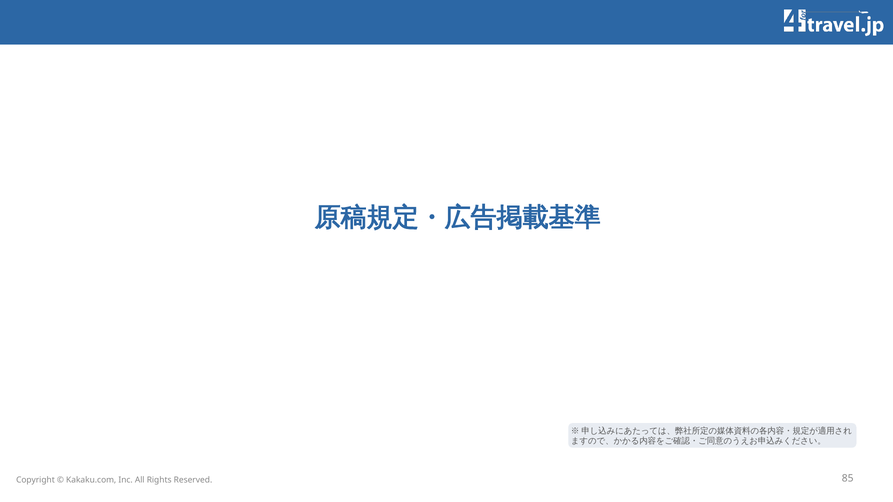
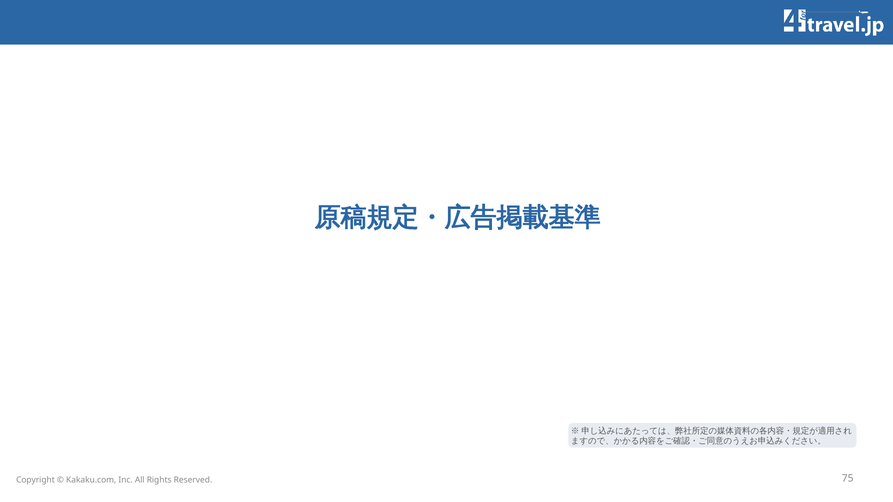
85: 85 -> 75
